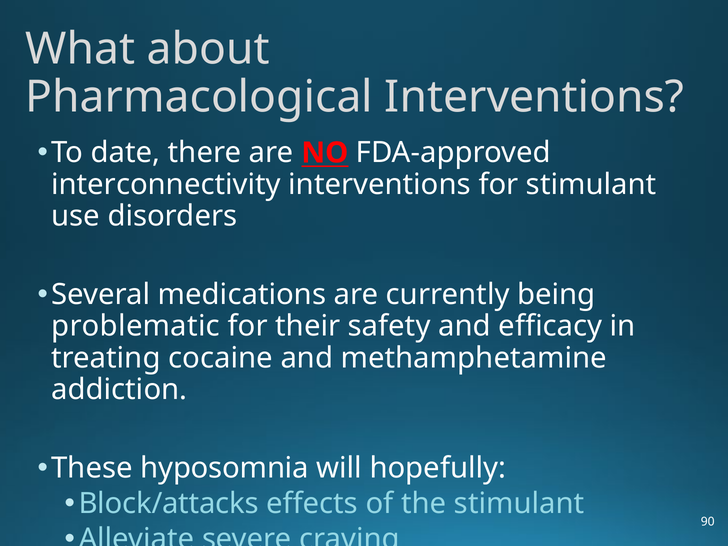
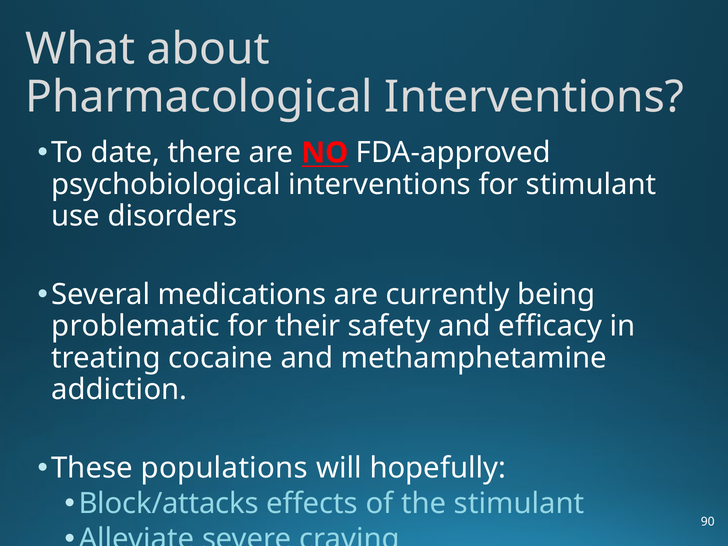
interconnectivity: interconnectivity -> psychobiological
hyposomnia: hyposomnia -> populations
